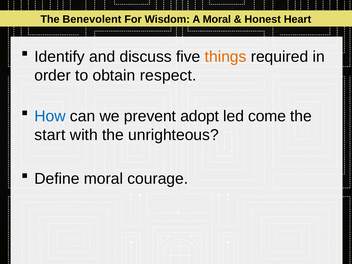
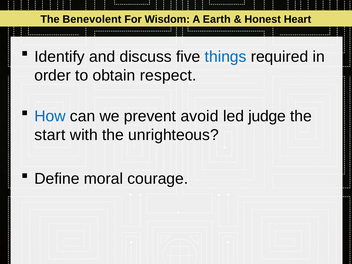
A Moral: Moral -> Earth
things colour: orange -> blue
adopt: adopt -> avoid
come: come -> judge
